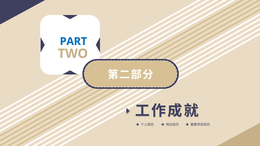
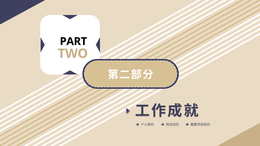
PART colour: blue -> black
